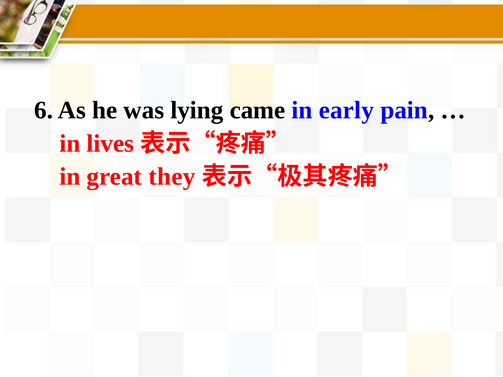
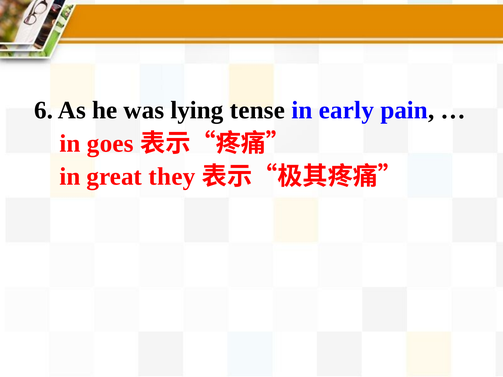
came: came -> tense
lives: lives -> goes
